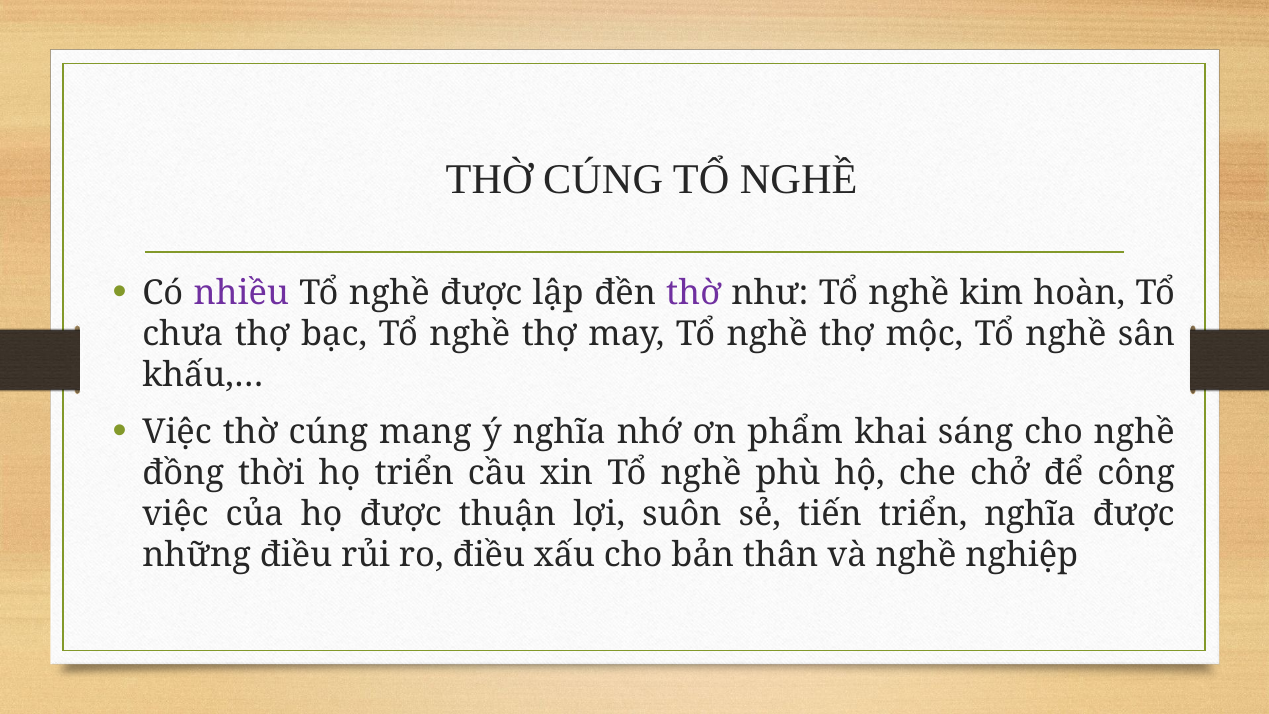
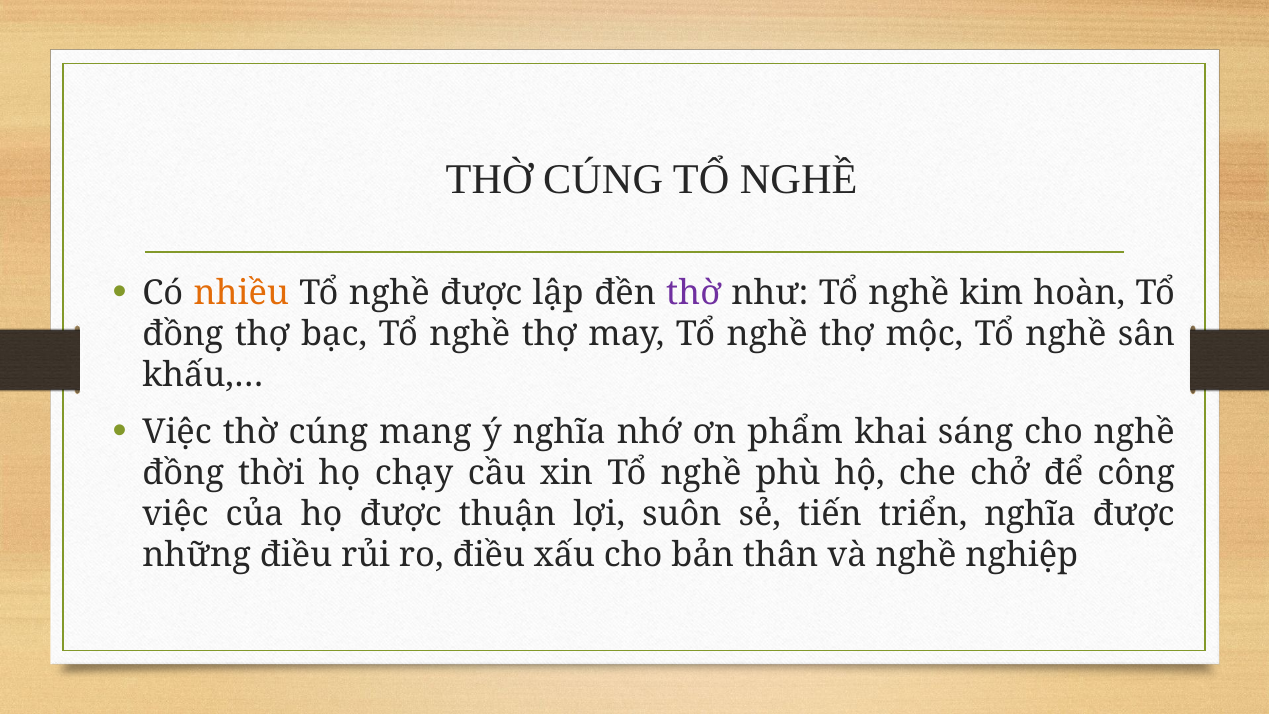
nhiều colour: purple -> orange
chưa at (183, 334): chưa -> đồng
họ triển: triển -> chạy
